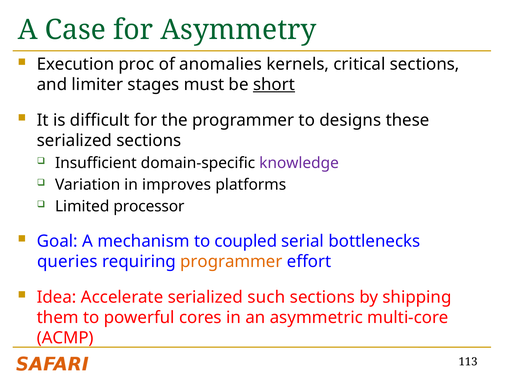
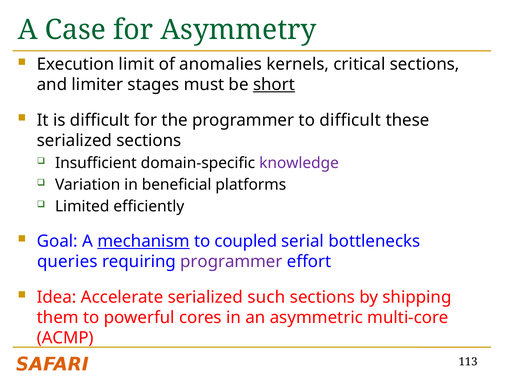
proc: proc -> limit
to designs: designs -> difficult
improves: improves -> beneficial
processor: processor -> efficiently
mechanism underline: none -> present
programmer at (231, 262) colour: orange -> purple
